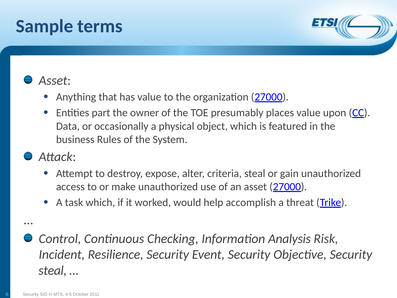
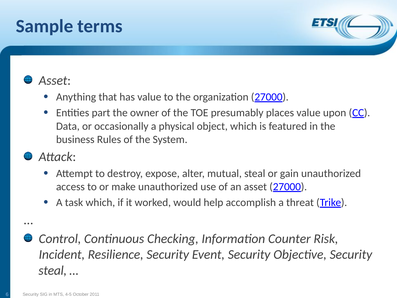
criteria: criteria -> mutual
Analysis: Analysis -> Counter
